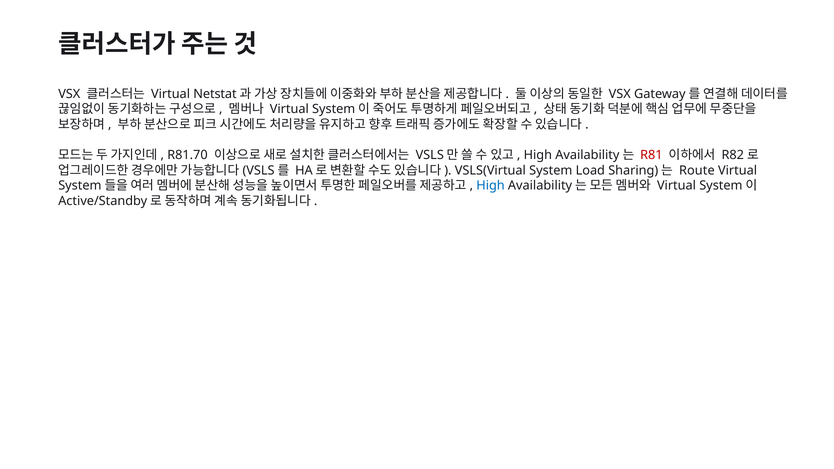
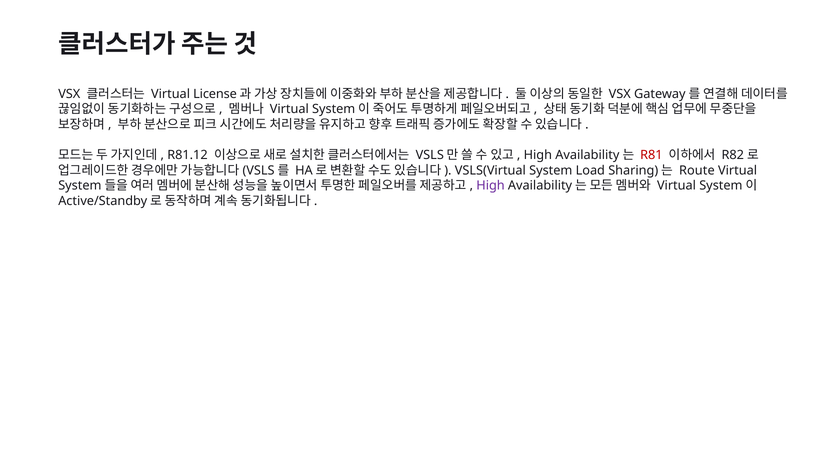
Netstat: Netstat -> License
R81.70: R81.70 -> R81.12
High at (491, 186) colour: blue -> purple
